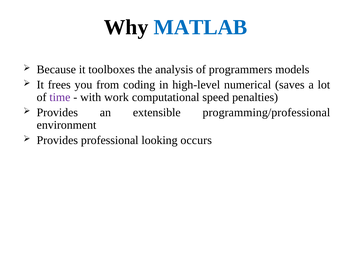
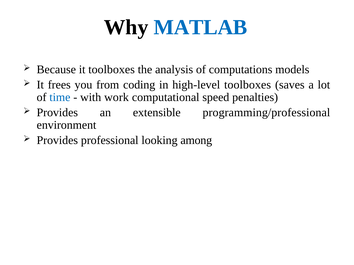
programmers: programmers -> computations
high-level numerical: numerical -> toolboxes
time colour: purple -> blue
occurs: occurs -> among
